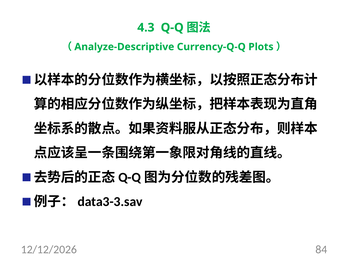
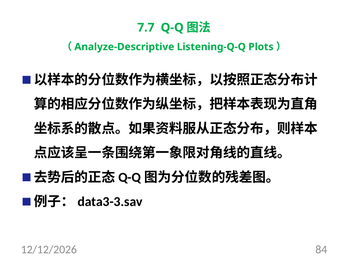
4.3: 4.3 -> 7.7
Currency-Q-Q: Currency-Q-Q -> Listening-Q-Q
